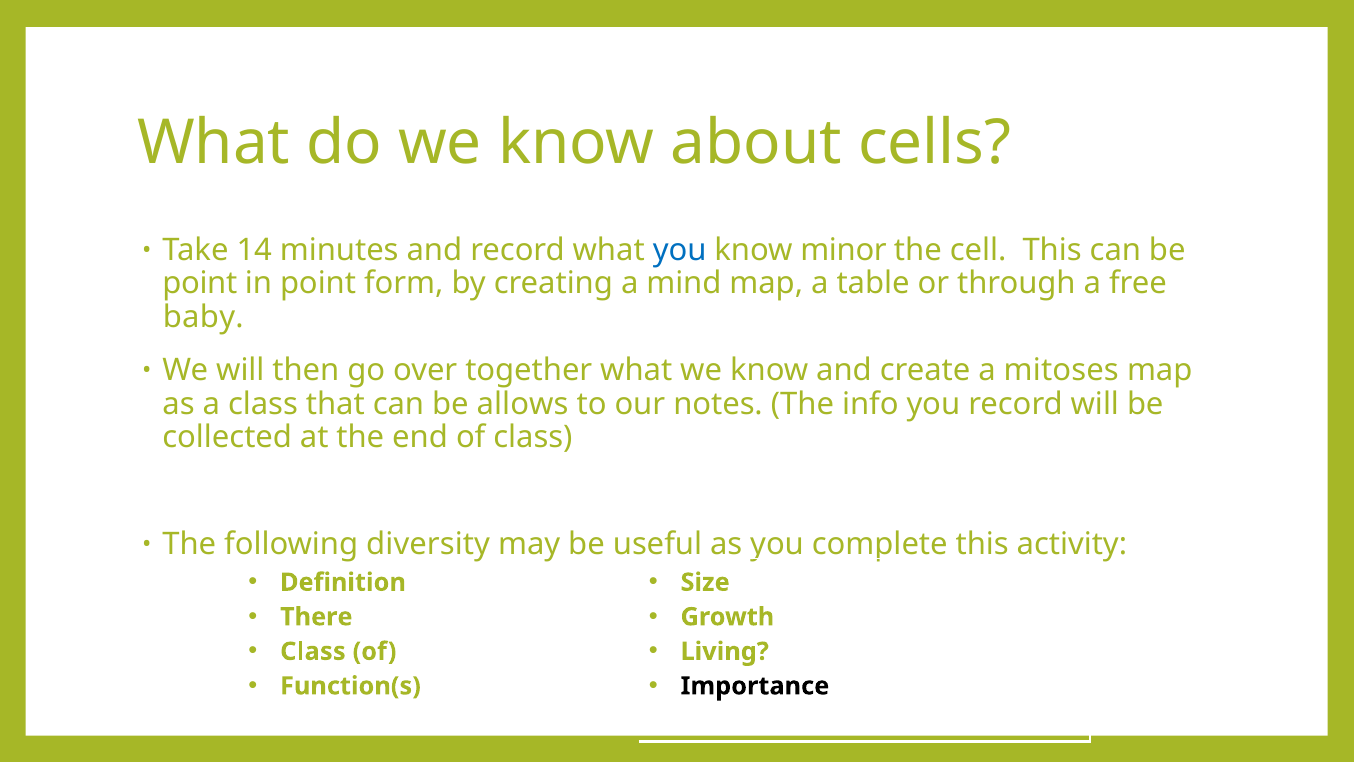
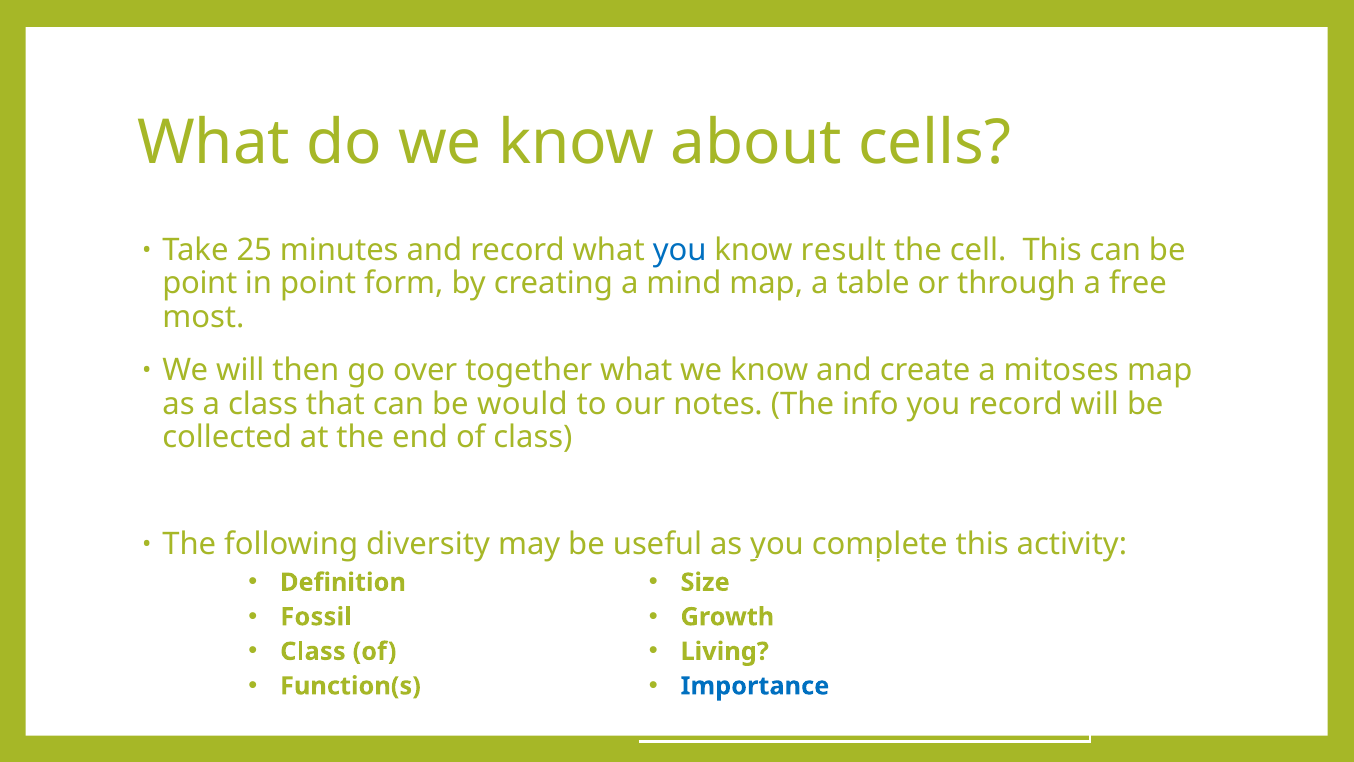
14: 14 -> 25
minor: minor -> result
baby: baby -> most
allows: allows -> would
There: There -> Fossil
Importance colour: black -> blue
